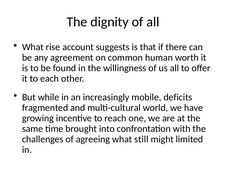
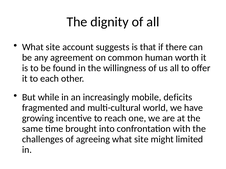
rise at (53, 47): rise -> site
agreeing what still: still -> site
